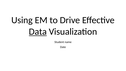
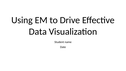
Data underline: present -> none
